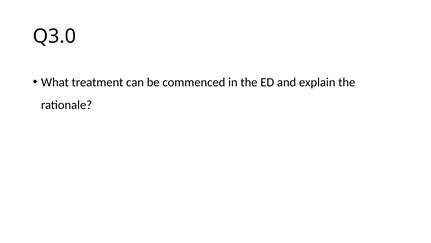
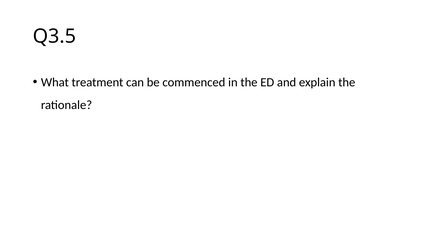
Q3.0: Q3.0 -> Q3.5
